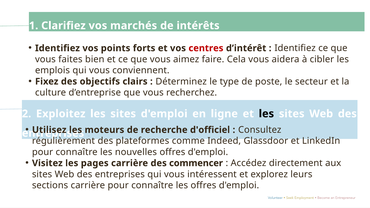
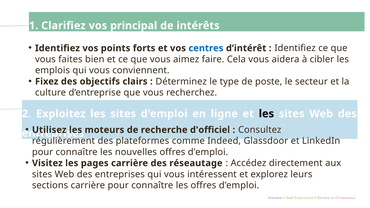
marchés: marchés -> principal
centres colour: red -> blue
commencer: commencer -> réseautage
